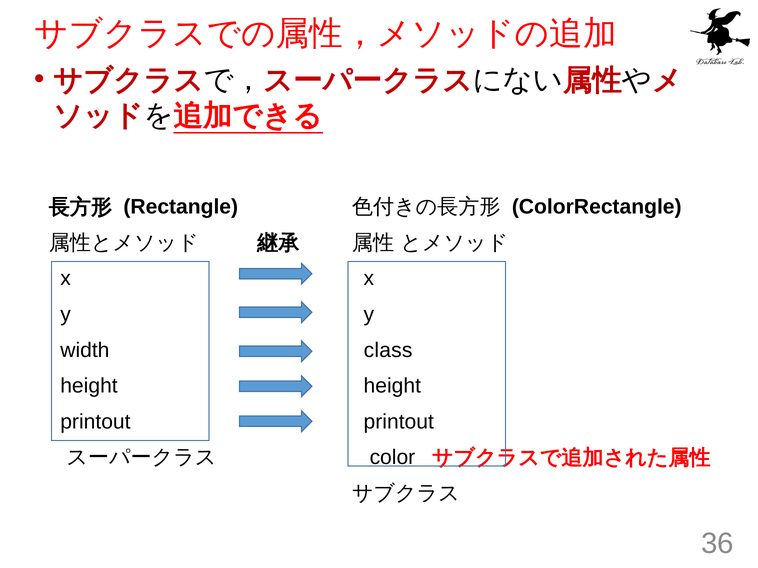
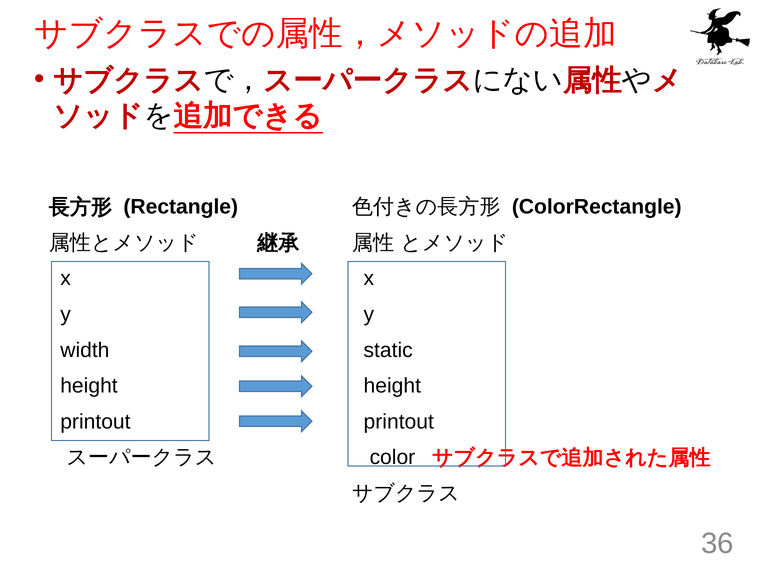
class: class -> static
